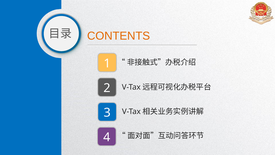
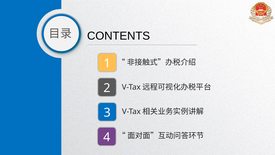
CONTENTS colour: orange -> black
